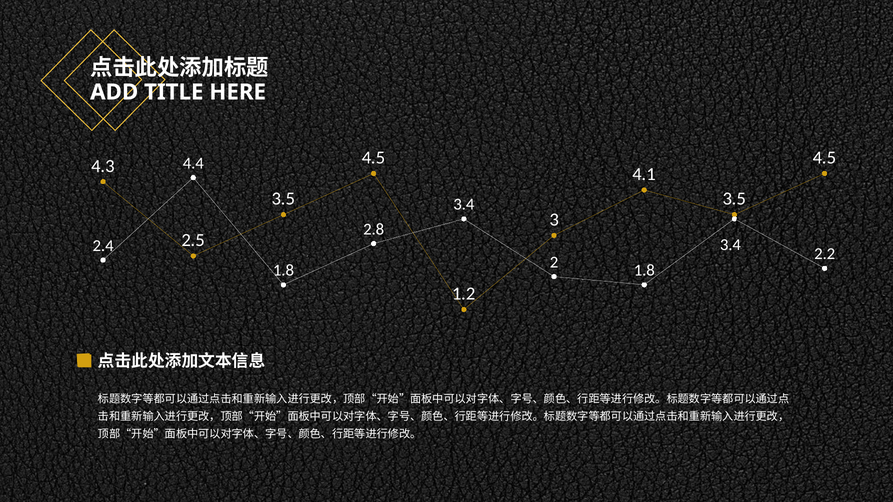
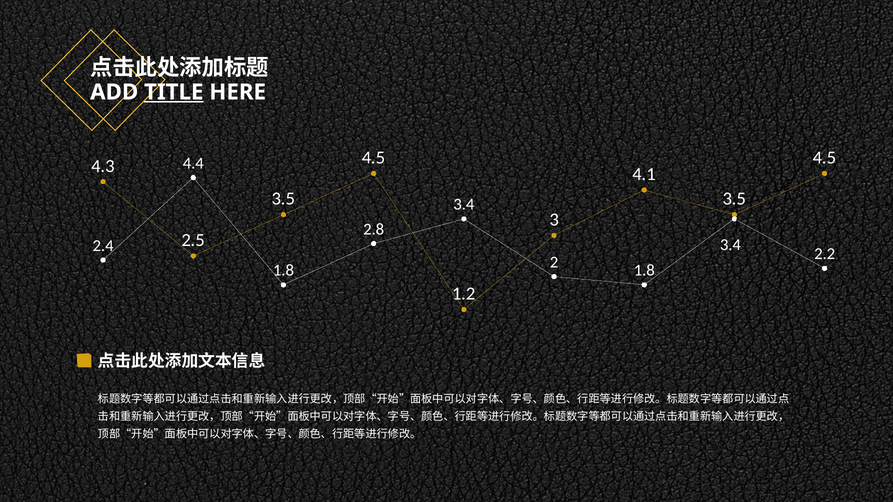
TITLE underline: none -> present
